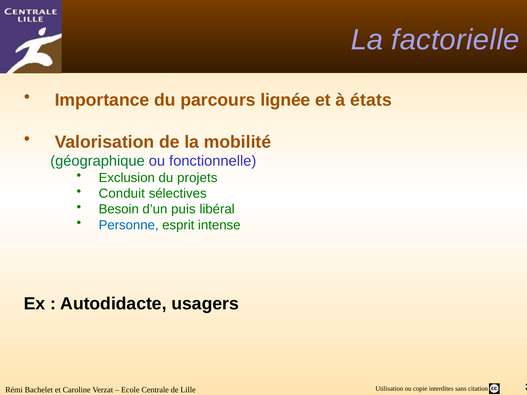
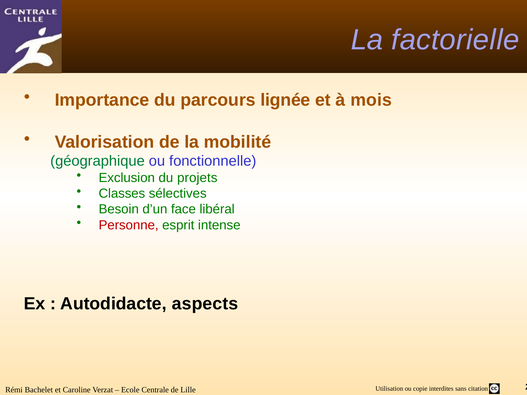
états: états -> mois
Conduit: Conduit -> Classes
puis: puis -> face
Personne colour: blue -> red
usagers: usagers -> aspects
